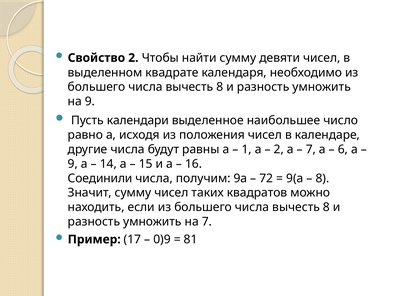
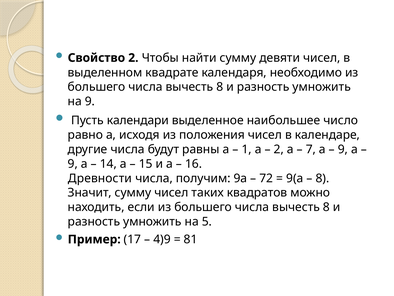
6 at (343, 149): 6 -> 9
Соединили: Соединили -> Древности
на 7: 7 -> 5
0)9: 0)9 -> 4)9
